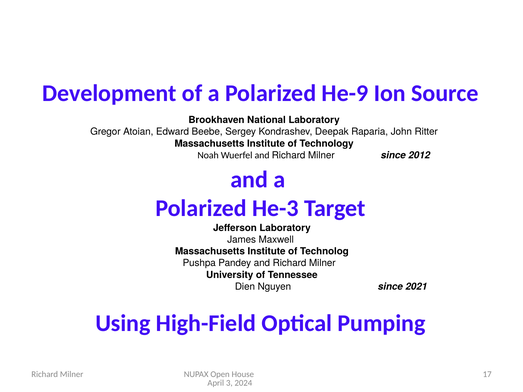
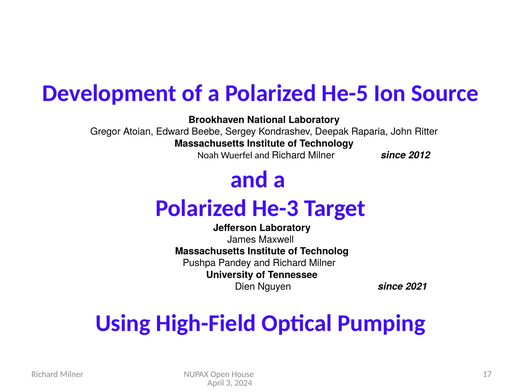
He-9: He-9 -> He-5
